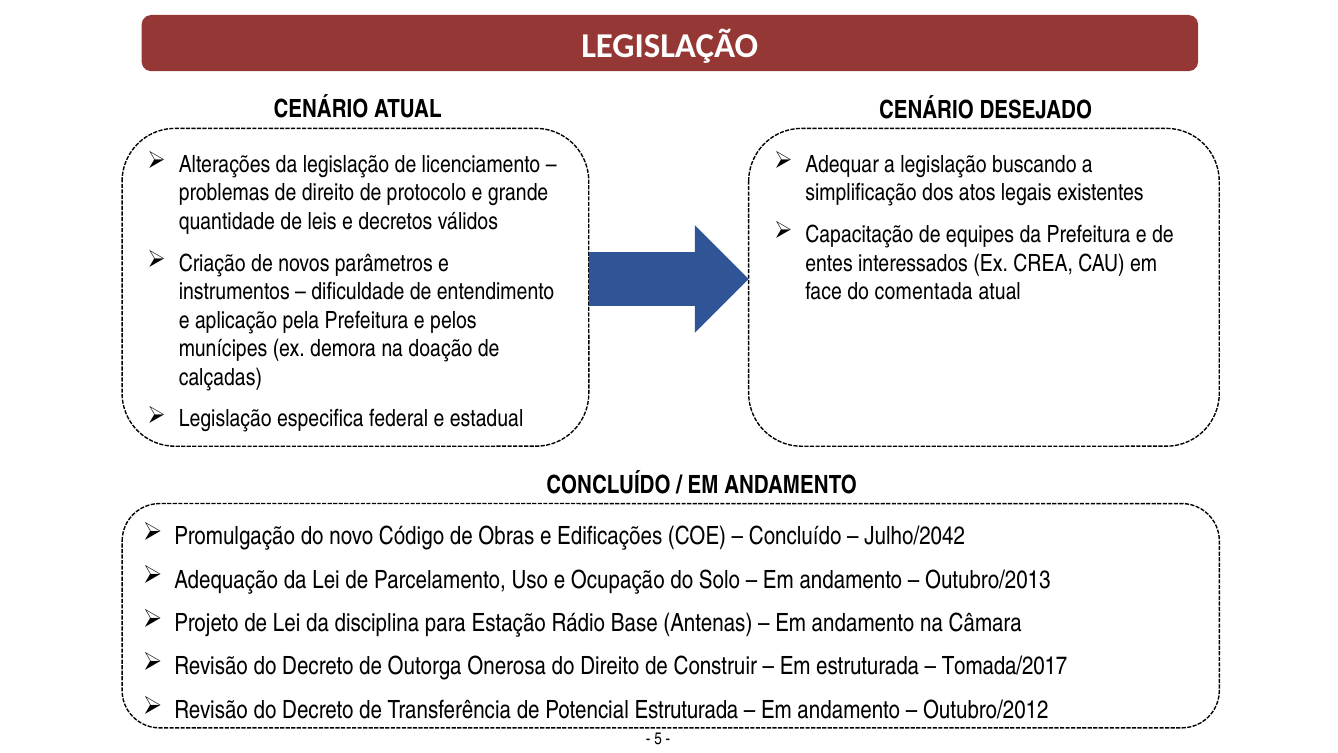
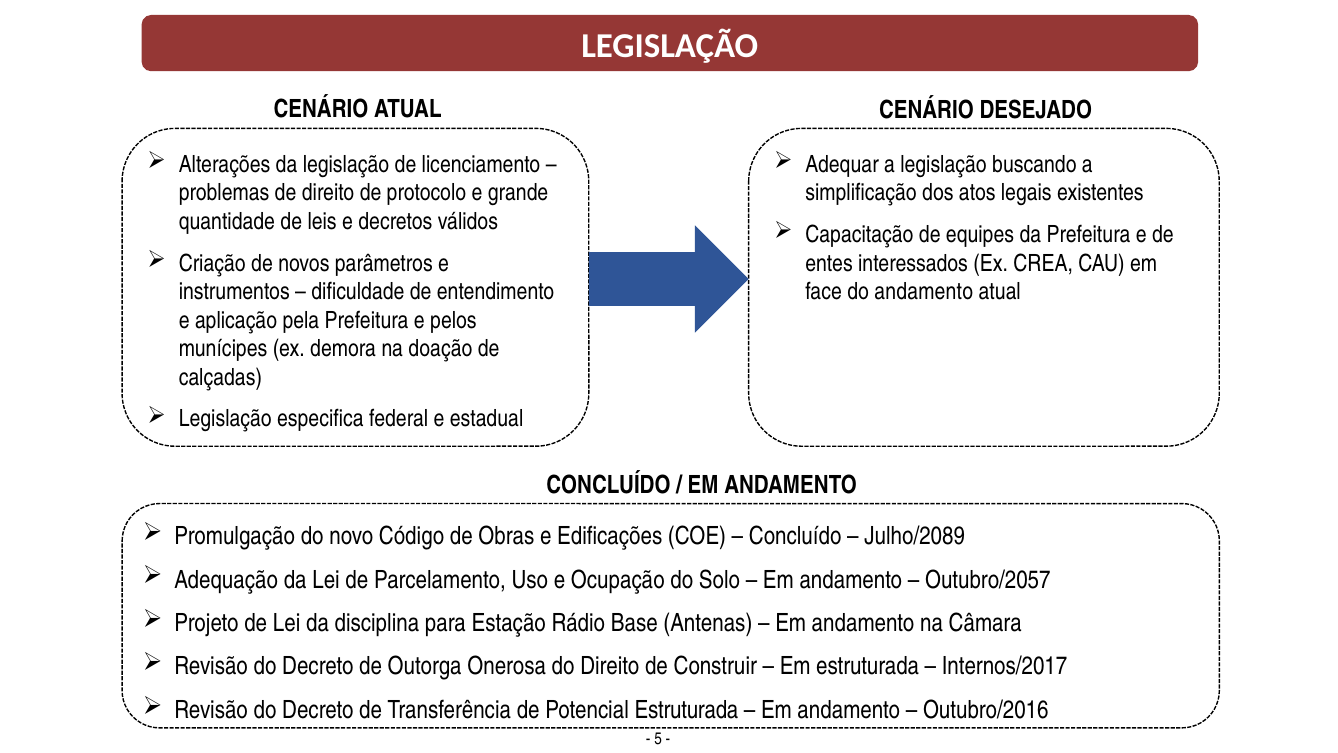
do comentada: comentada -> andamento
Julho/2042: Julho/2042 -> Julho/2089
Outubro/2013: Outubro/2013 -> Outubro/2057
Tomada/2017: Tomada/2017 -> Internos/2017
Outubro/2012: Outubro/2012 -> Outubro/2016
